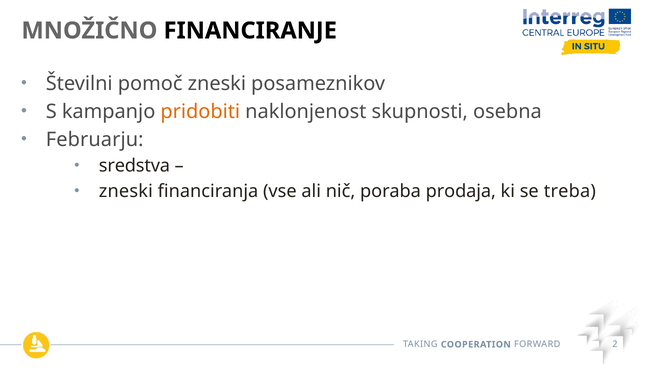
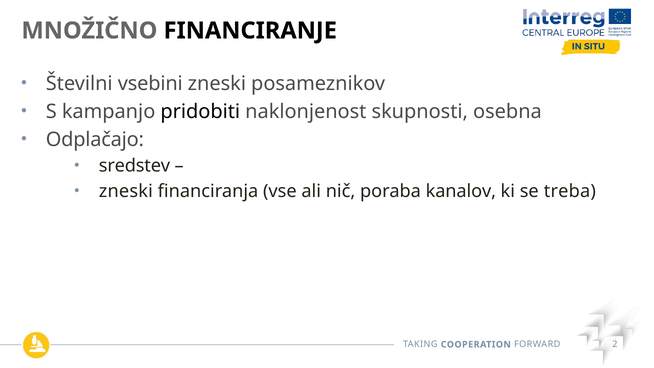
pomoč: pomoč -> vsebini
pridobiti colour: orange -> black
Februarju: Februarju -> Odplačajo
sredstva: sredstva -> sredstev
prodaja: prodaja -> kanalov
